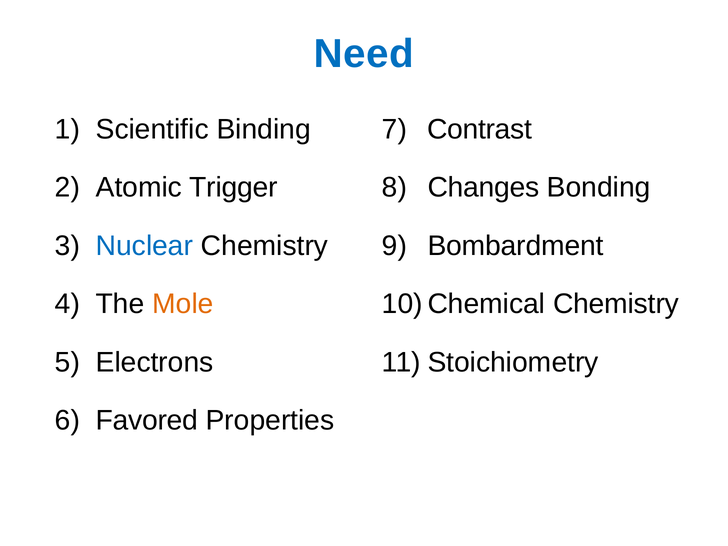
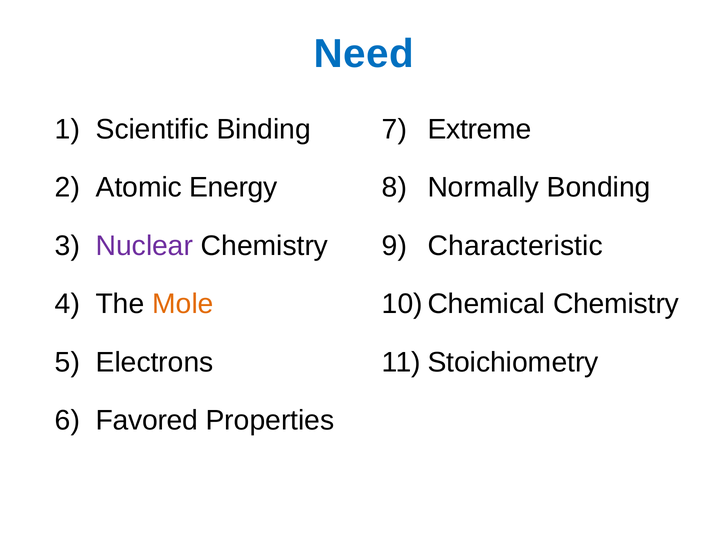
Contrast: Contrast -> Extreme
Trigger: Trigger -> Energy
Changes: Changes -> Normally
Nuclear colour: blue -> purple
Bombardment: Bombardment -> Characteristic
